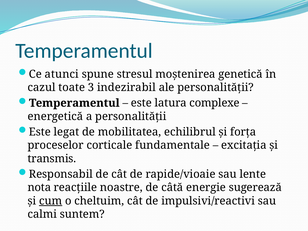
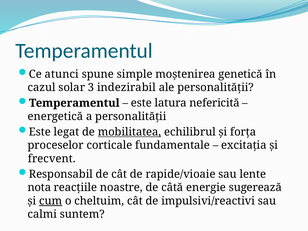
stresul: stresul -> simple
toate: toate -> solar
complexe: complexe -> nefericită
mobilitatea underline: none -> present
transmis: transmis -> frecvent
